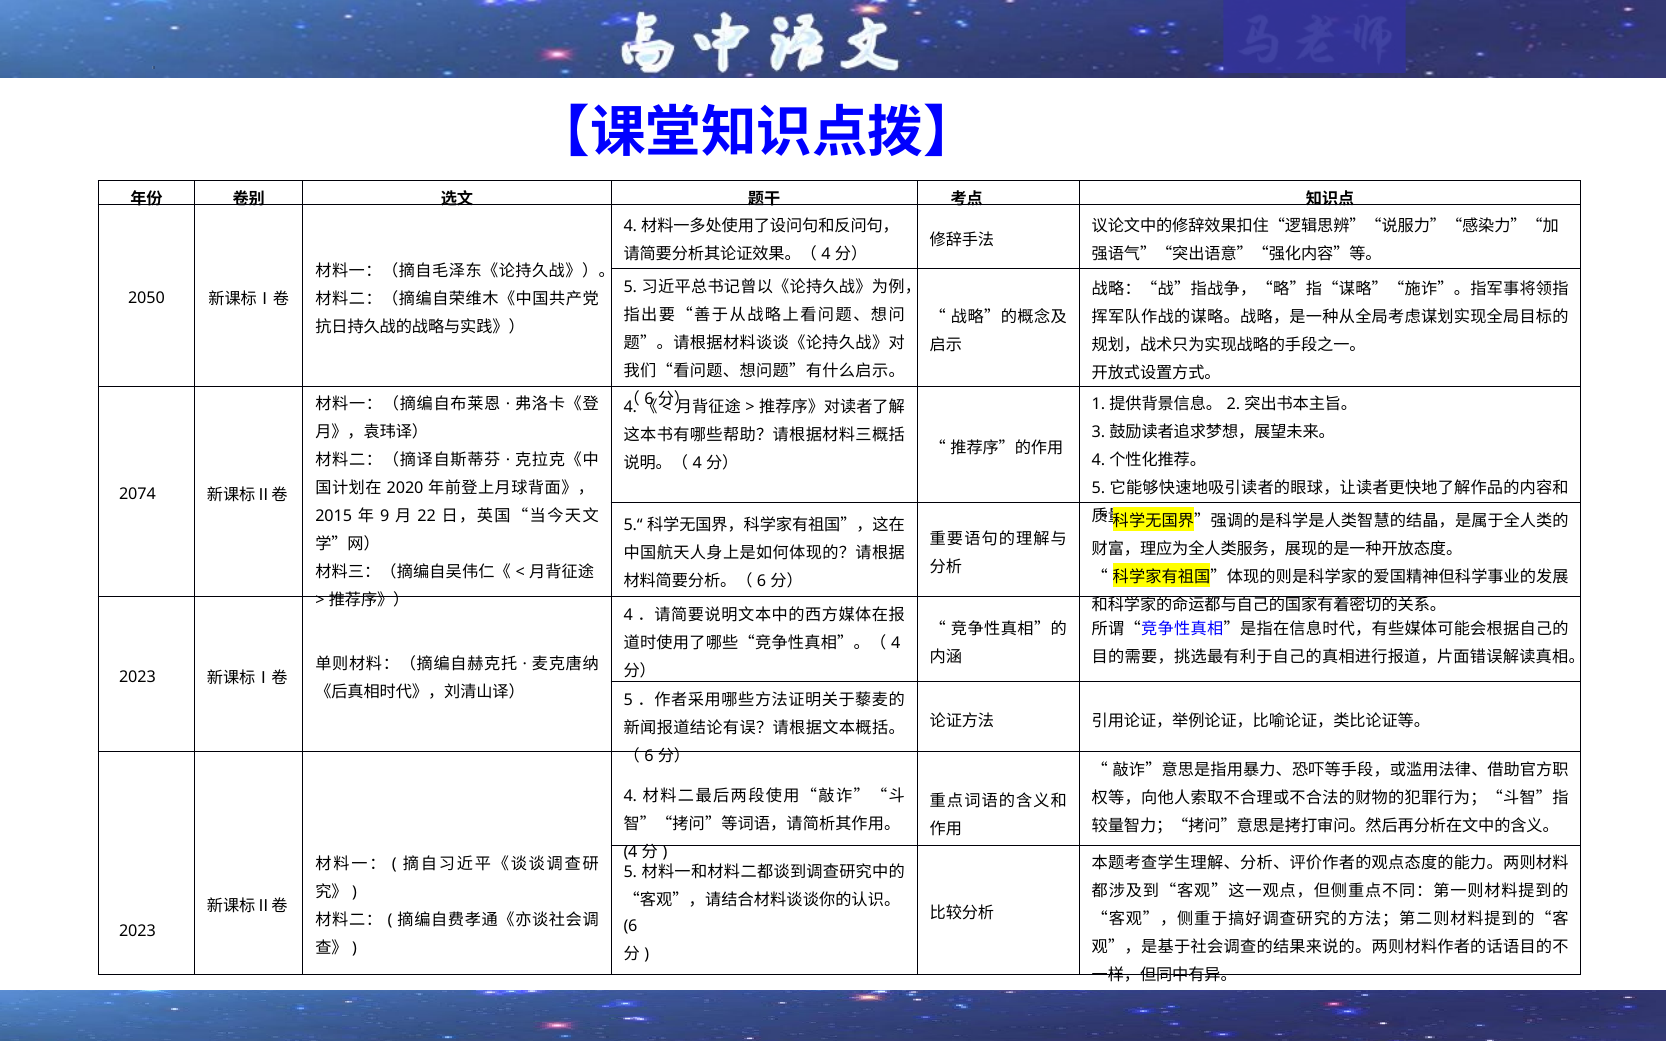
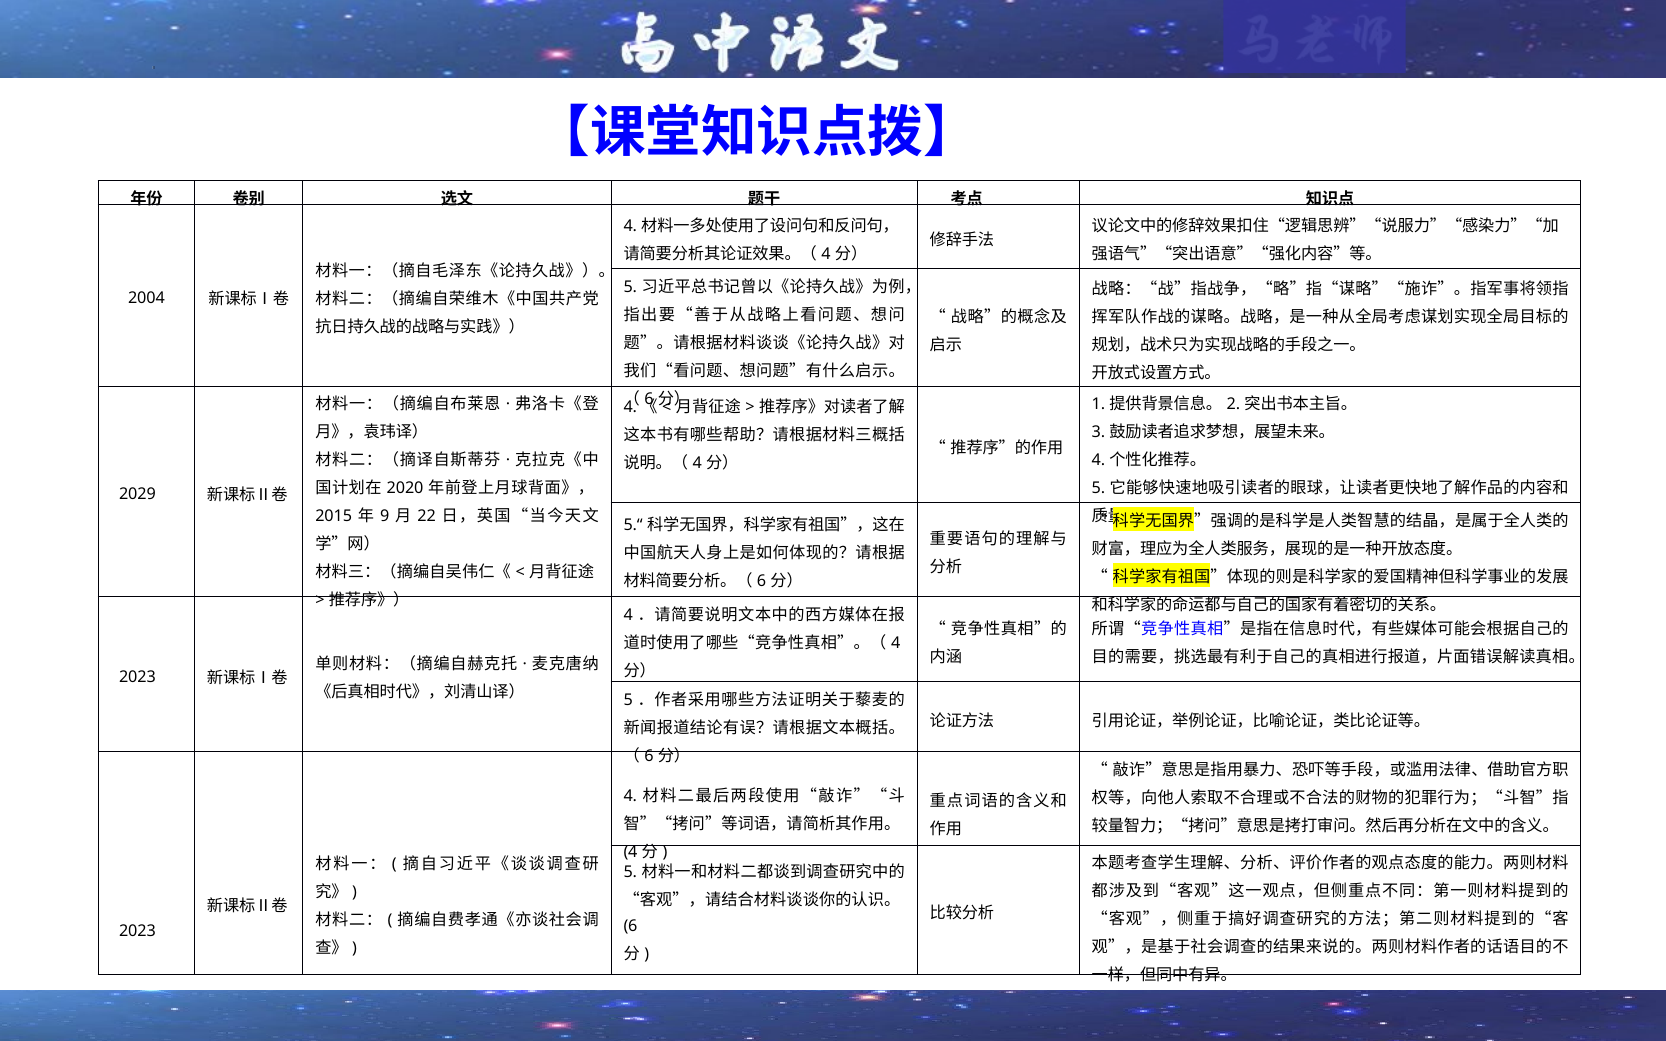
2050: 2050 -> 2004
2074: 2074 -> 2029
